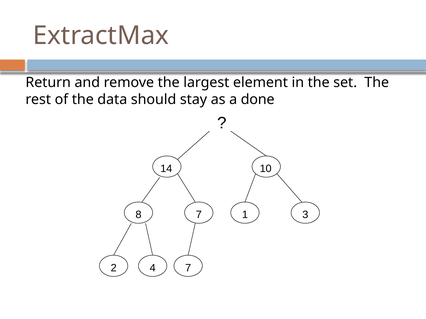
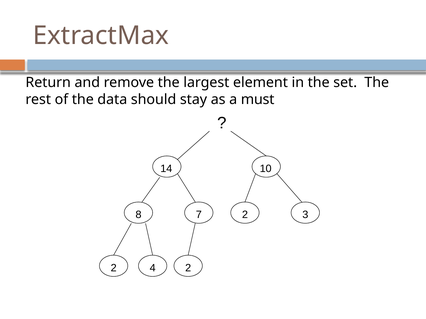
done: done -> must
7 1: 1 -> 2
4 7: 7 -> 2
